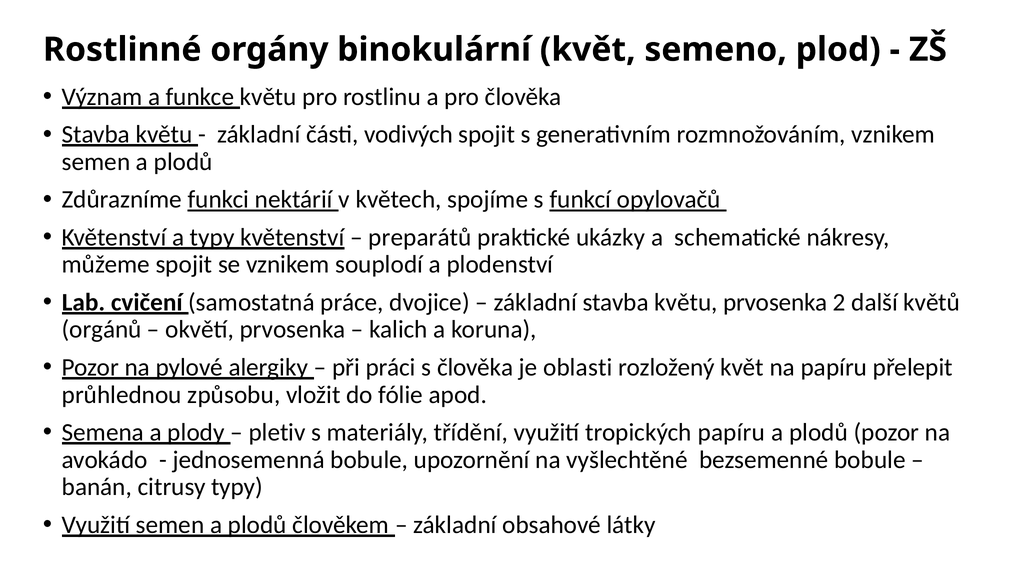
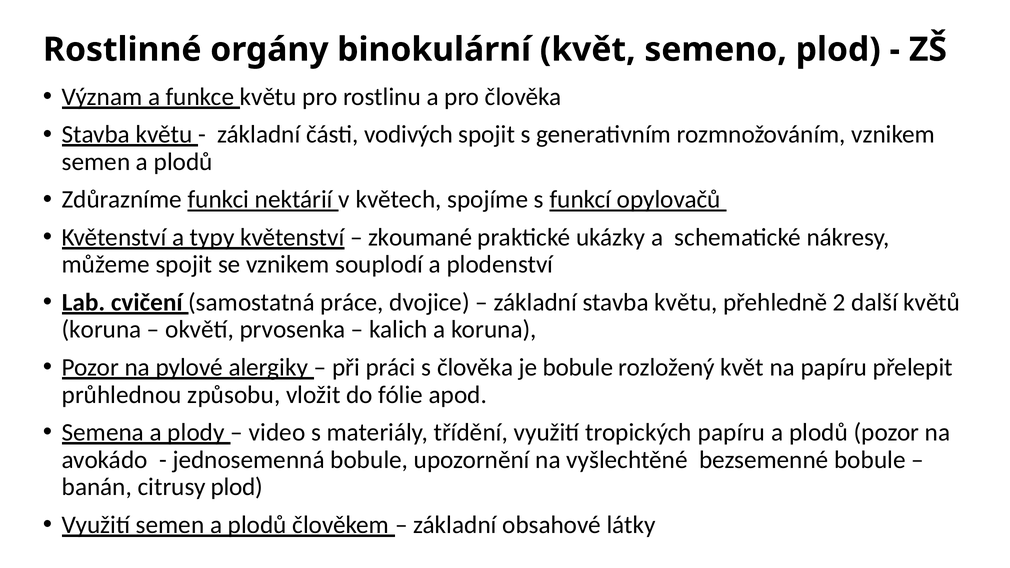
preparátů: preparátů -> zkoumané
květu prvosenka: prvosenka -> přehledně
orgánů at (102, 330): orgánů -> koruna
je oblasti: oblasti -> bobule
pletiv: pletiv -> video
citrusy typy: typy -> plod
